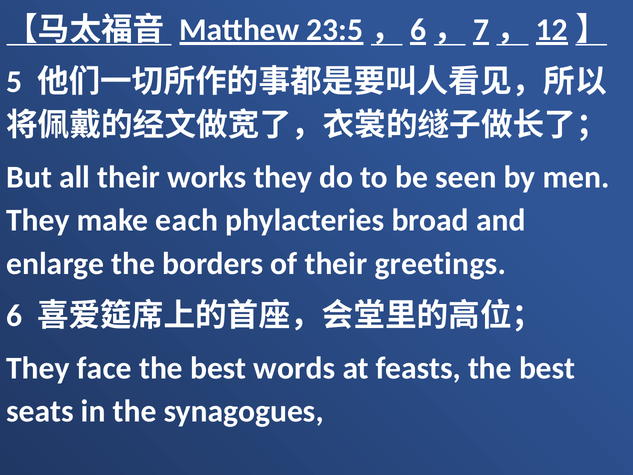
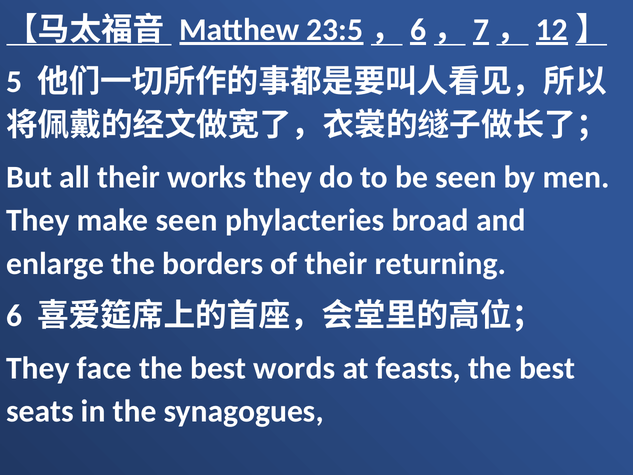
make each: each -> seen
greetings: greetings -> returning
